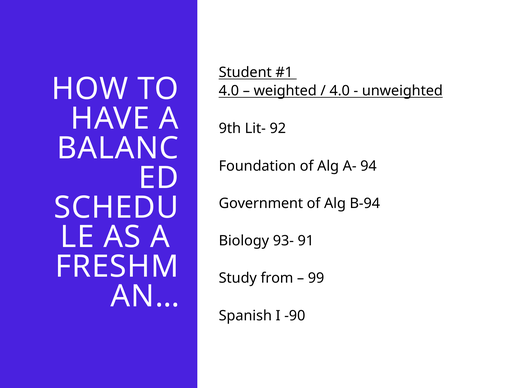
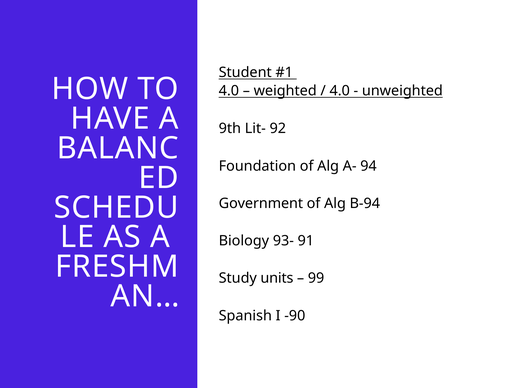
from: from -> units
